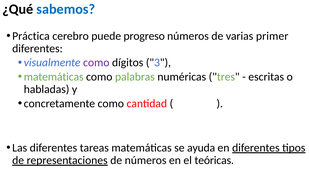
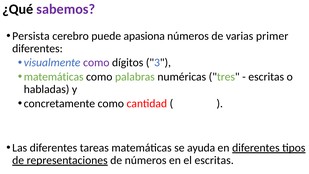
sabemos colour: blue -> purple
Práctica: Práctica -> Persista
progreso: progreso -> apasiona
el teóricas: teóricas -> escritas
